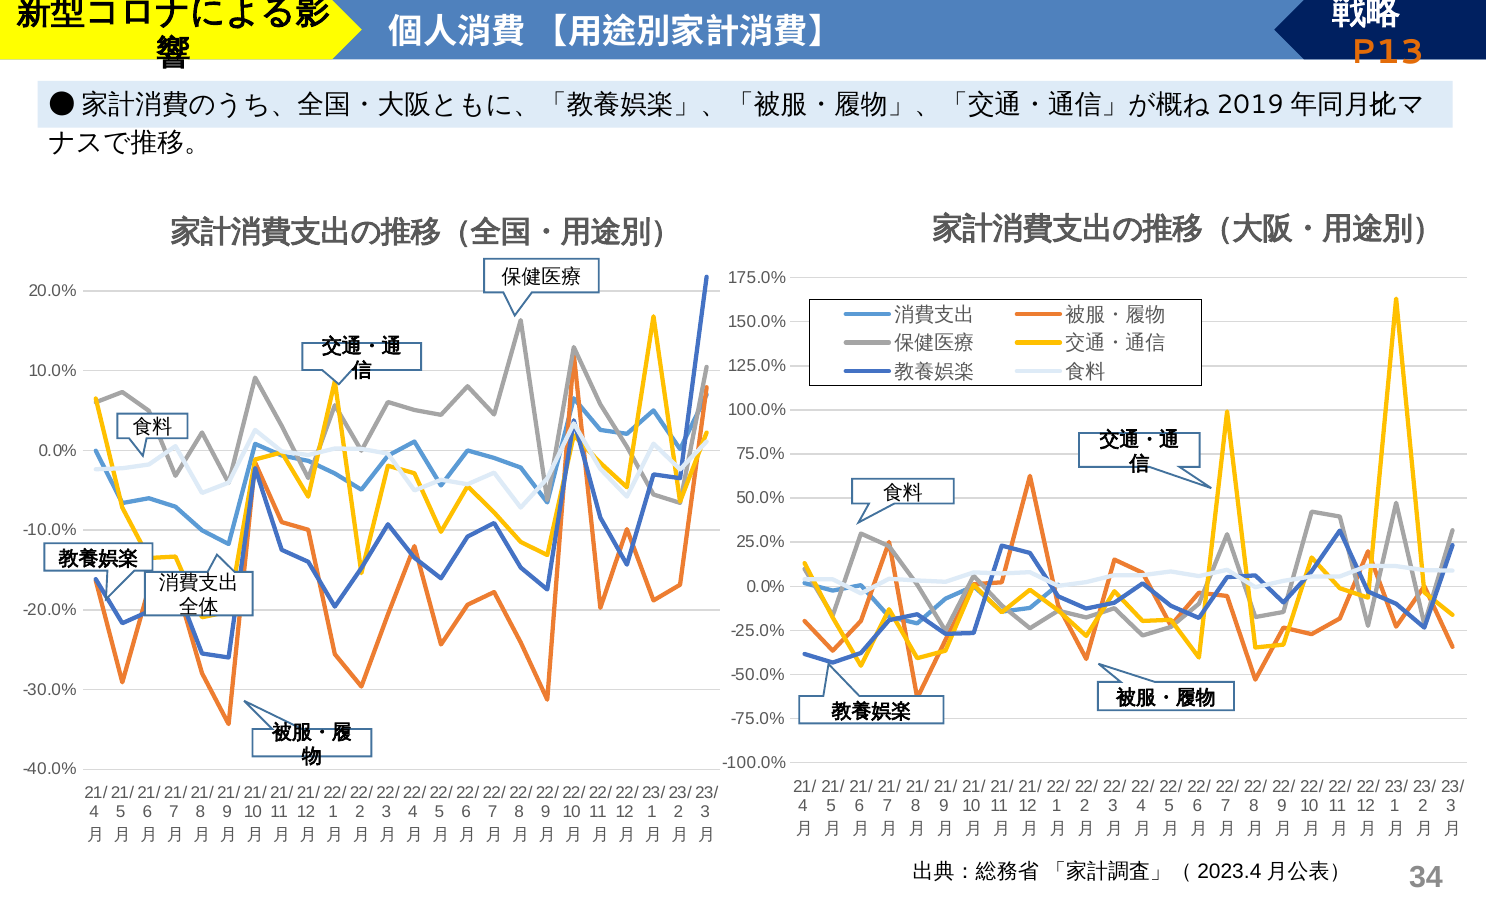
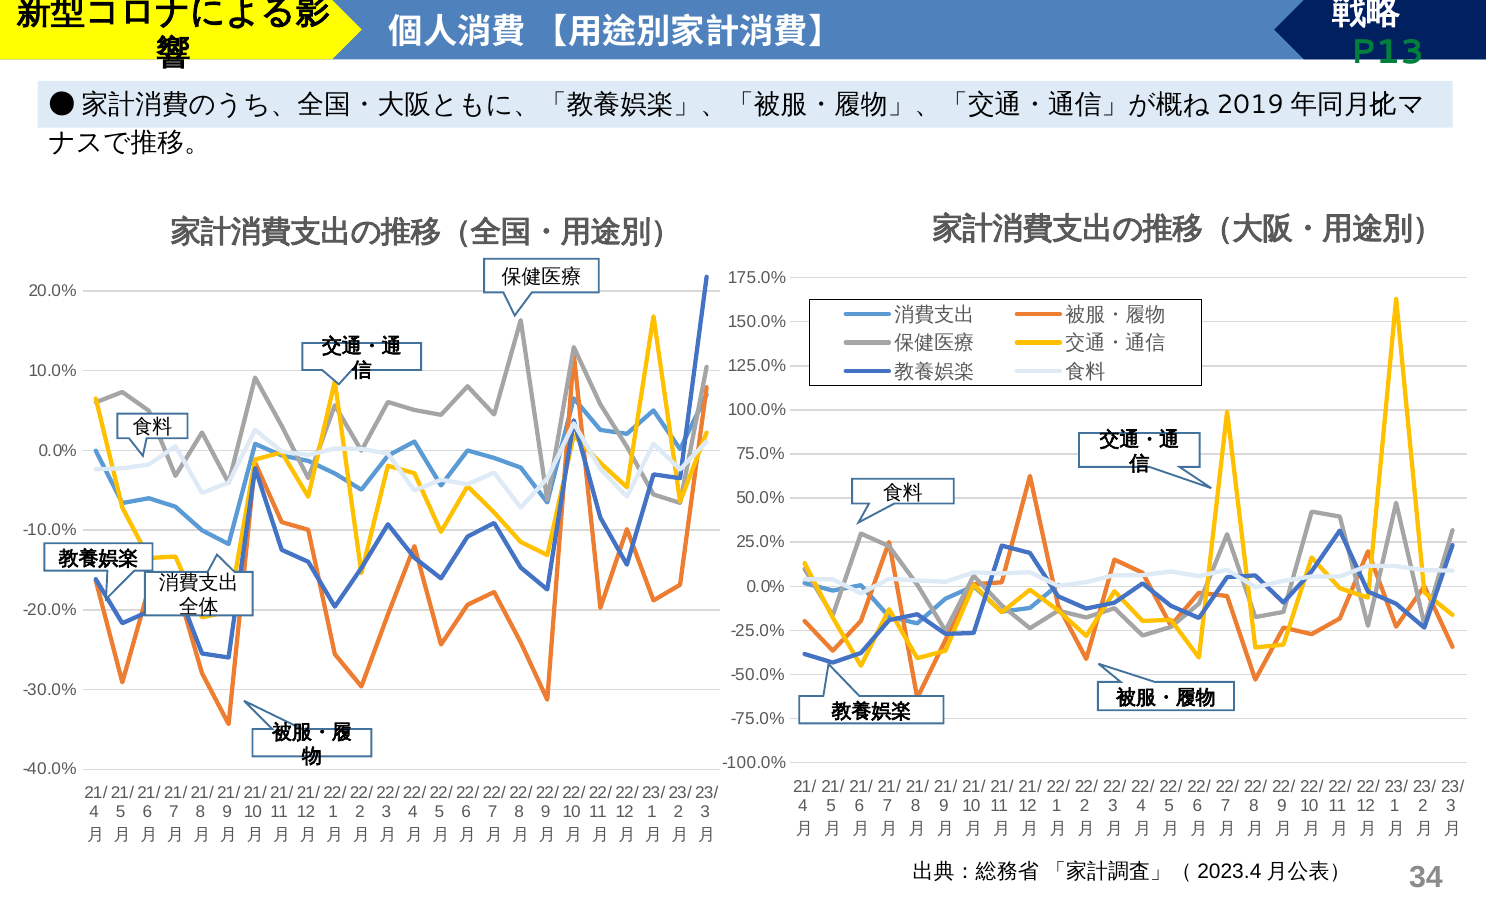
P13 colour: orange -> green
